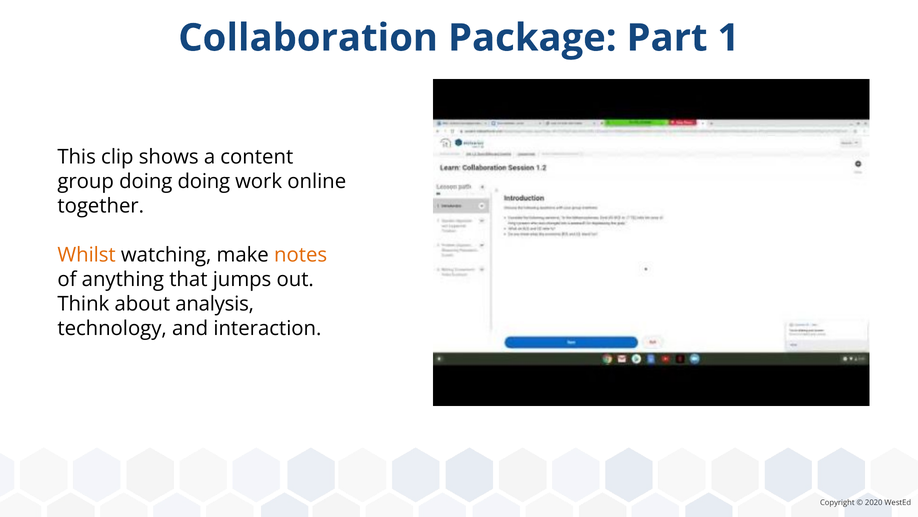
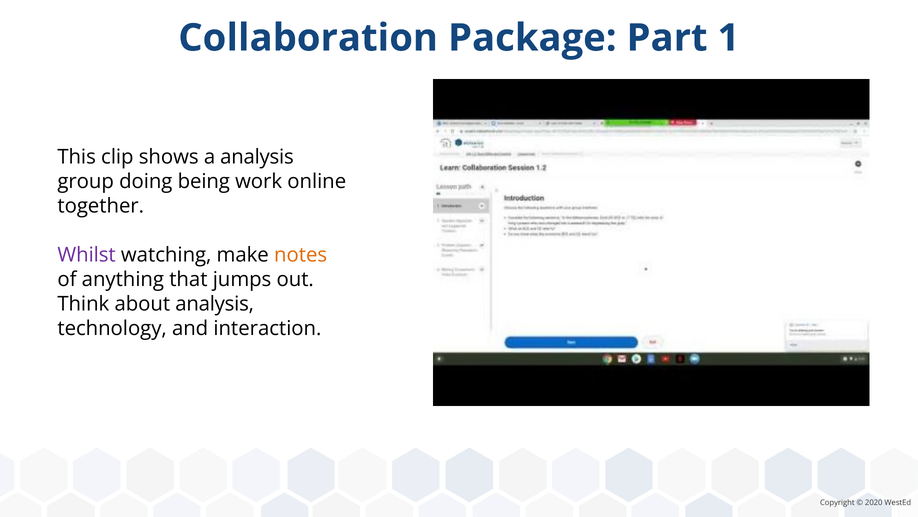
a content: content -> analysis
doing doing: doing -> being
Whilst colour: orange -> purple
